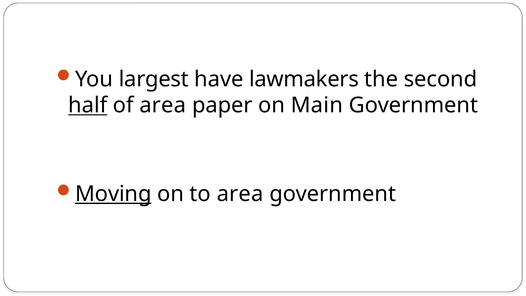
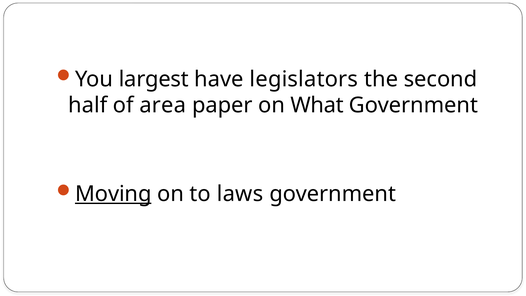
lawmakers: lawmakers -> legislators
half underline: present -> none
Main: Main -> What
to area: area -> laws
